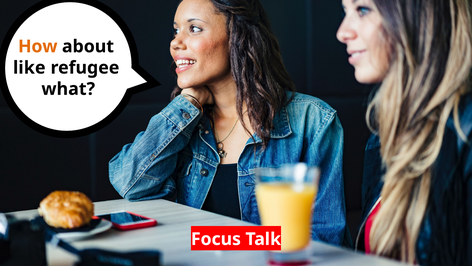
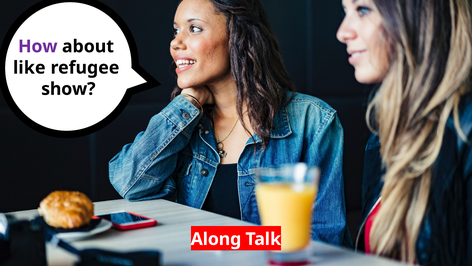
How colour: orange -> purple
what: what -> show
Focus: Focus -> Along
